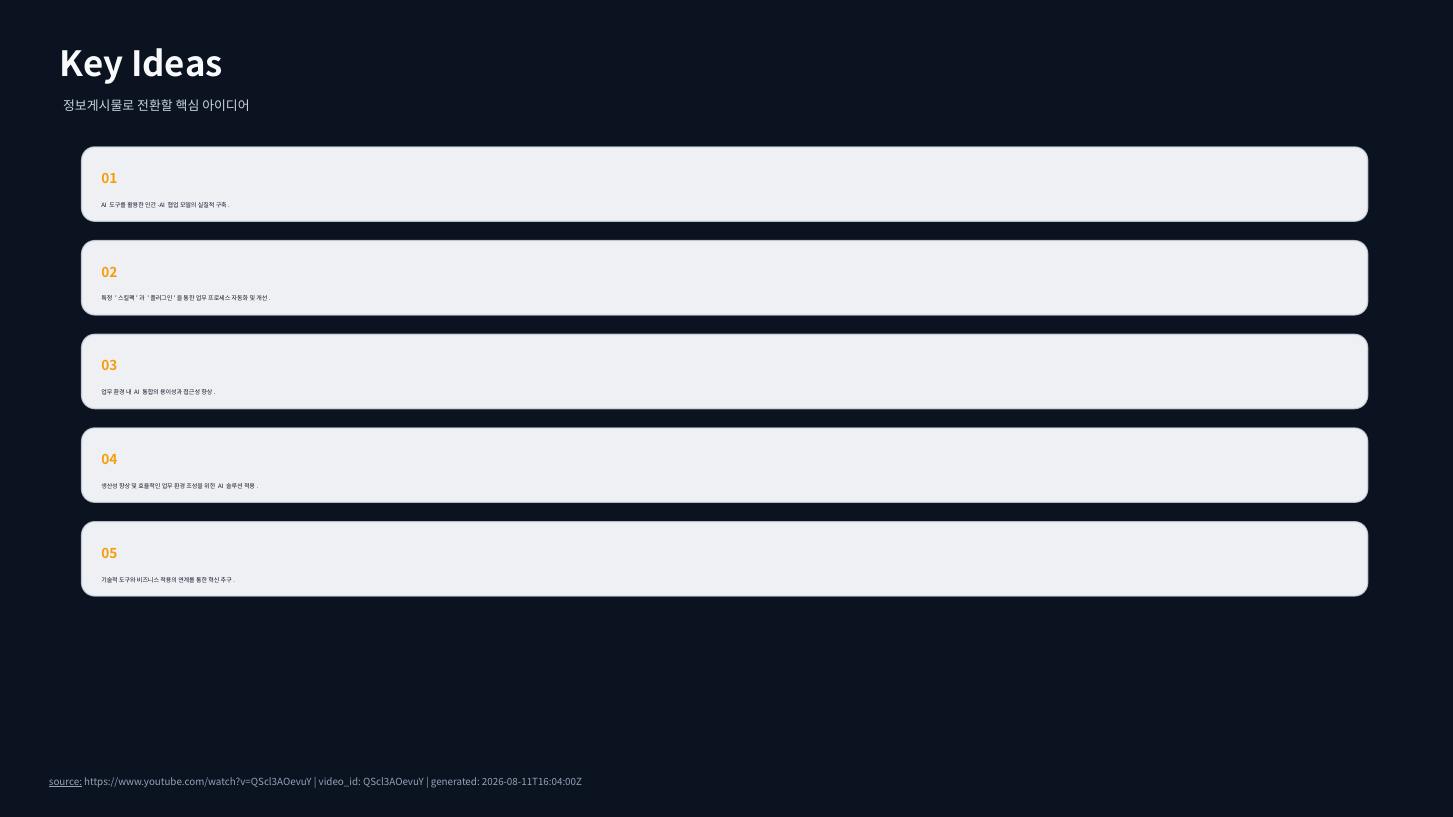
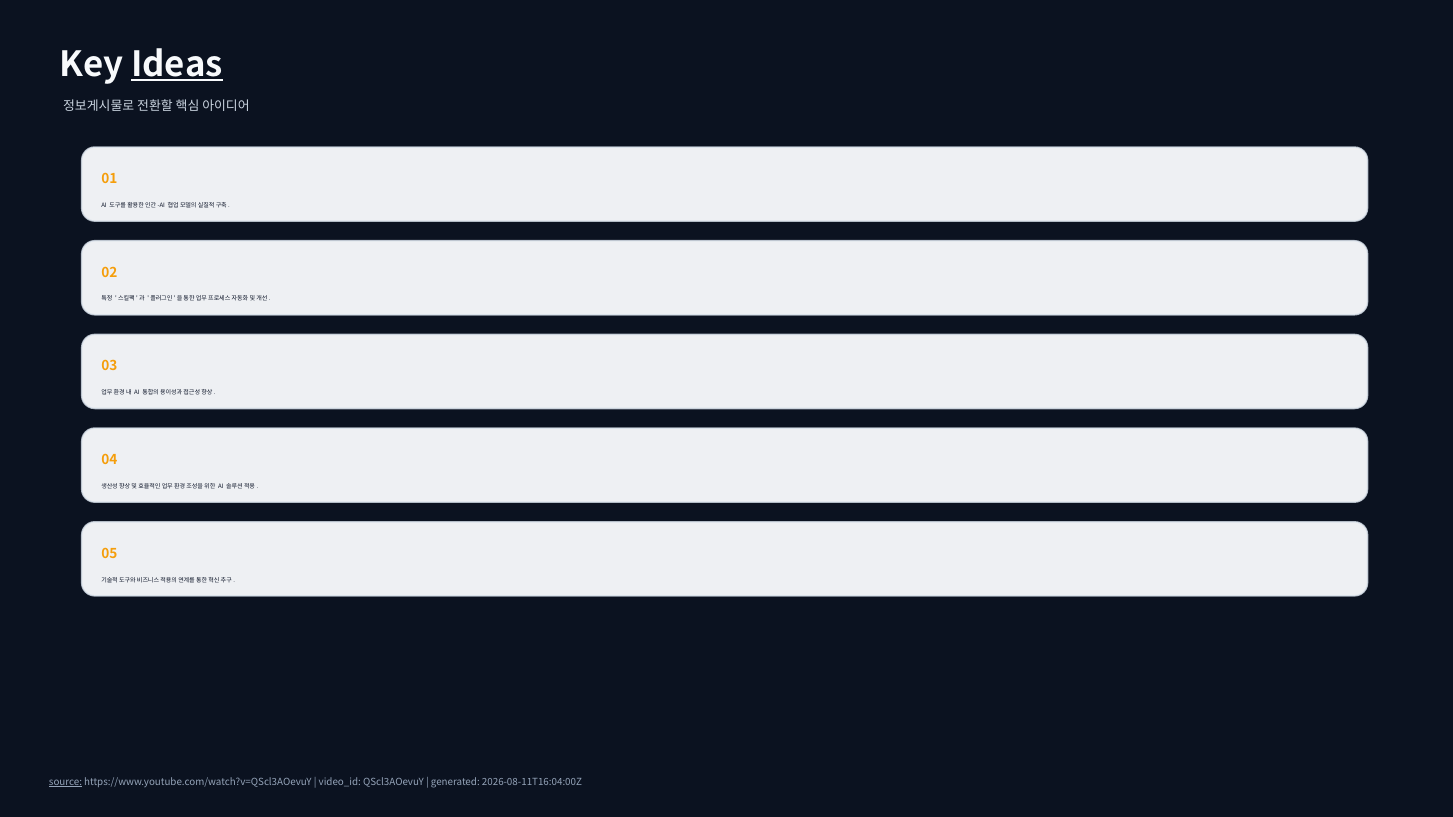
Ideas underline: none -> present
